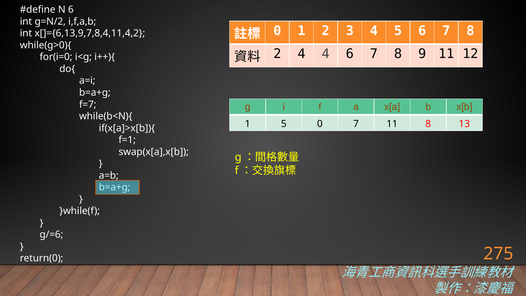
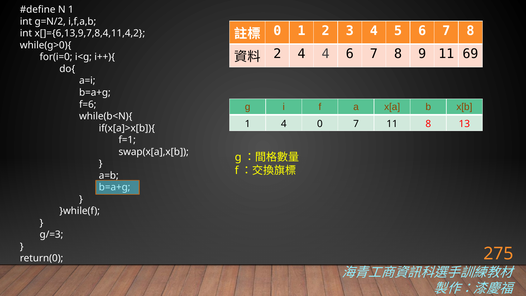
N 6: 6 -> 1
12: 12 -> 69
f=7: f=7 -> f=6
1 5: 5 -> 4
g/=6: g/=6 -> g/=3
